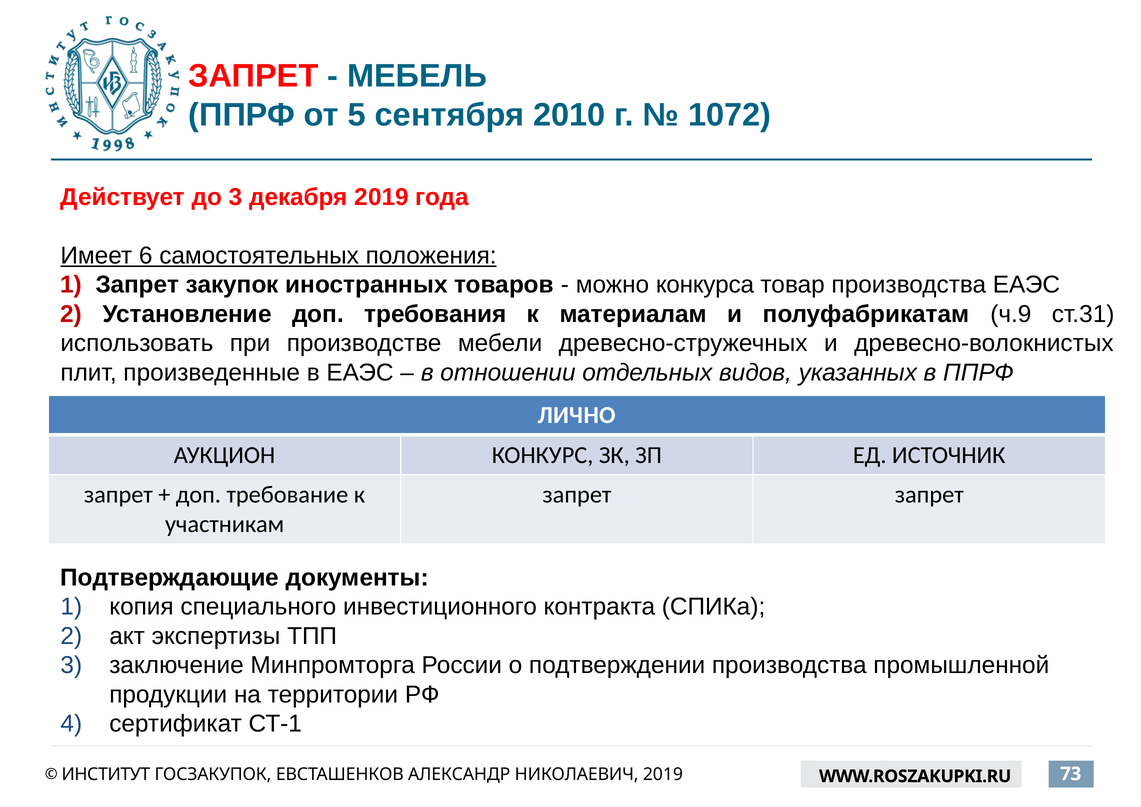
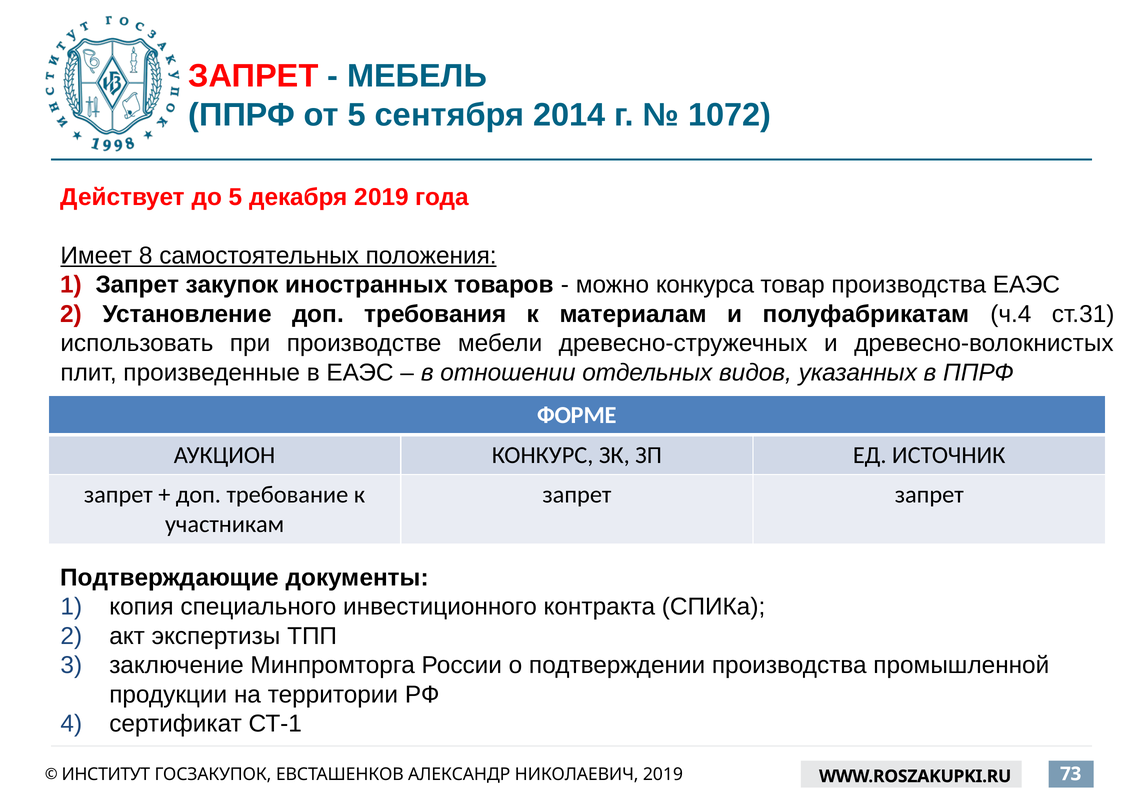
2010: 2010 -> 2014
до 3: 3 -> 5
6: 6 -> 8
ч.9: ч.9 -> ч.4
ЛИЧНО: ЛИЧНО -> ФОРМЕ
